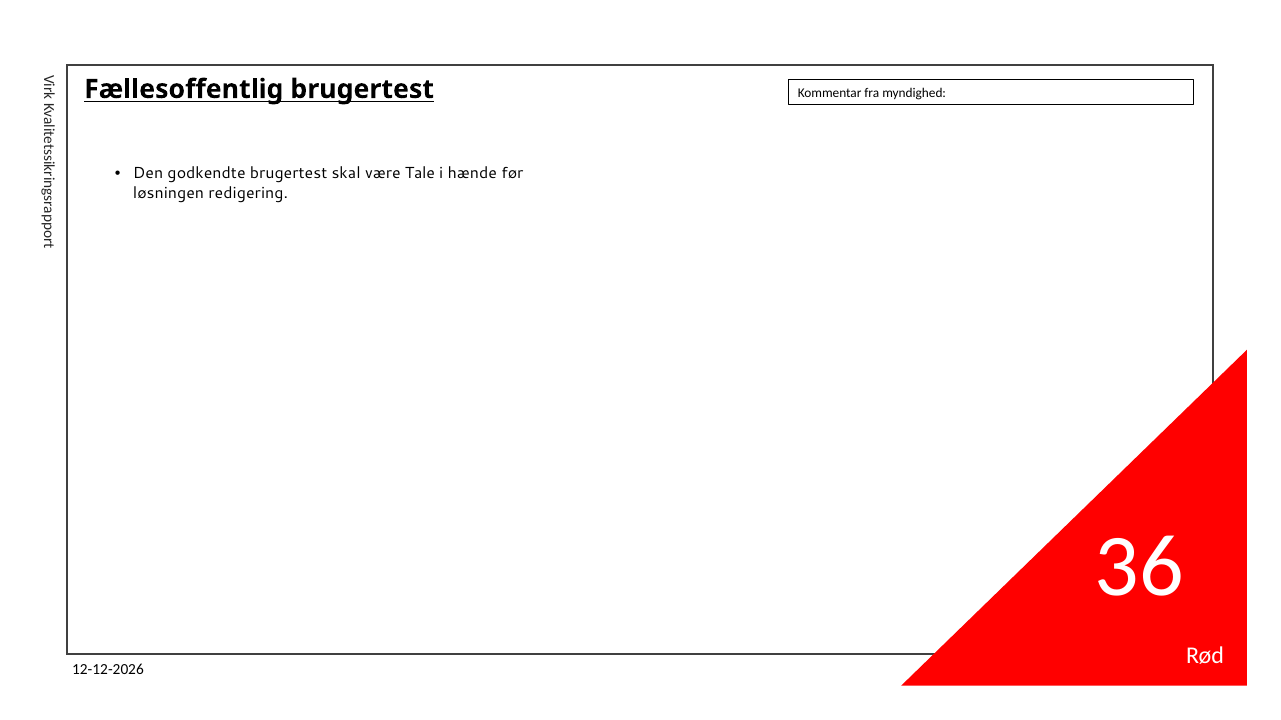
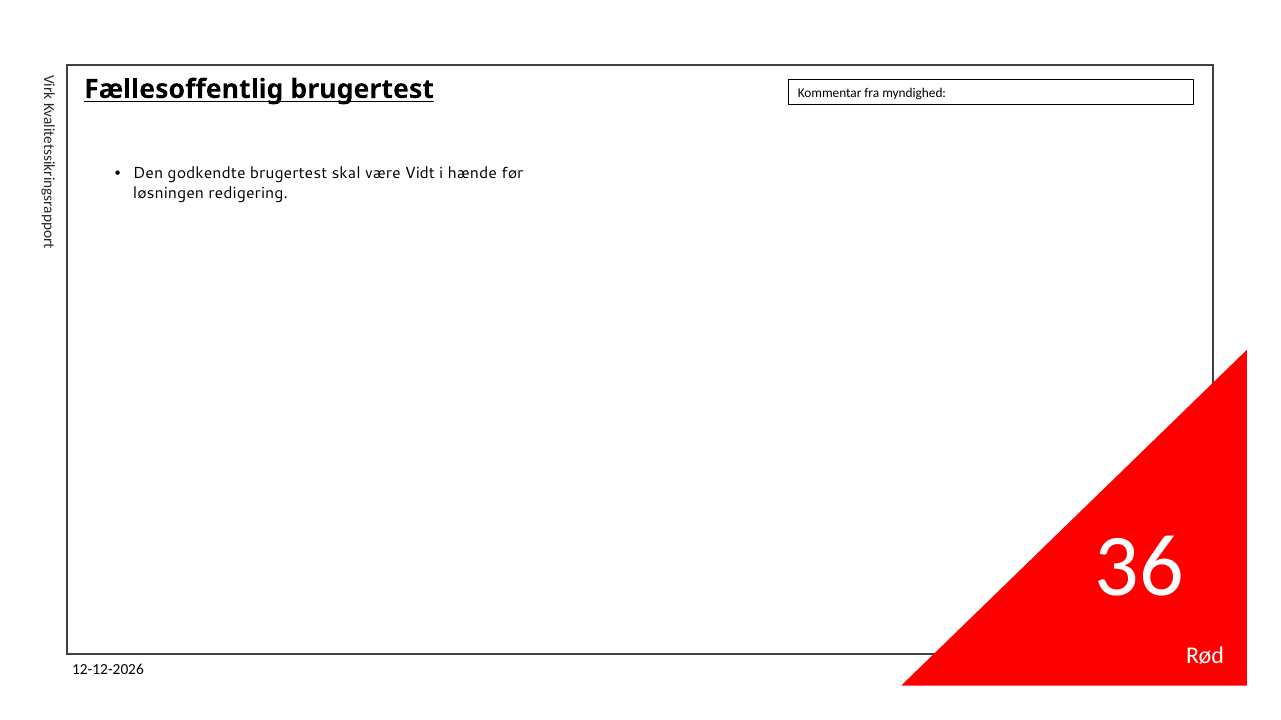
Tale: Tale -> Vidt
